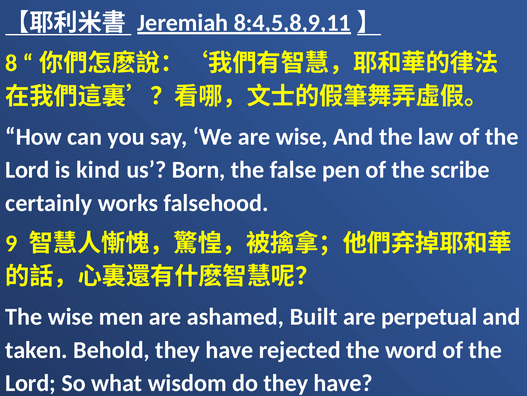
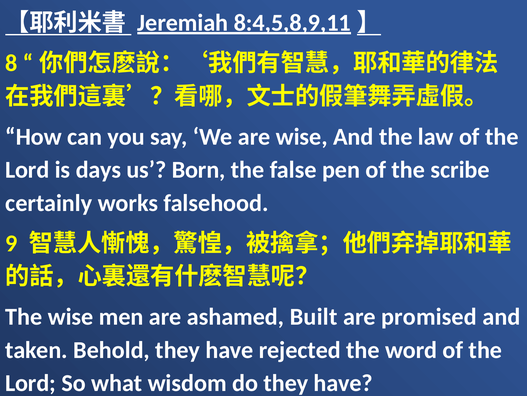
kind: kind -> days
perpetual: perpetual -> promised
